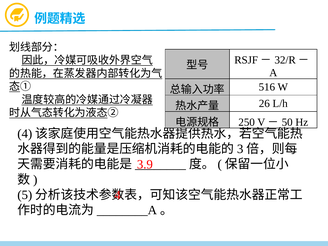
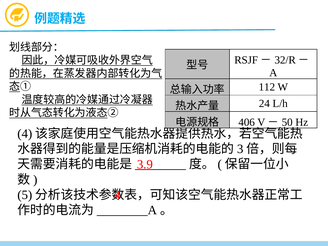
516: 516 -> 112
26: 26 -> 24
250: 250 -> 406
